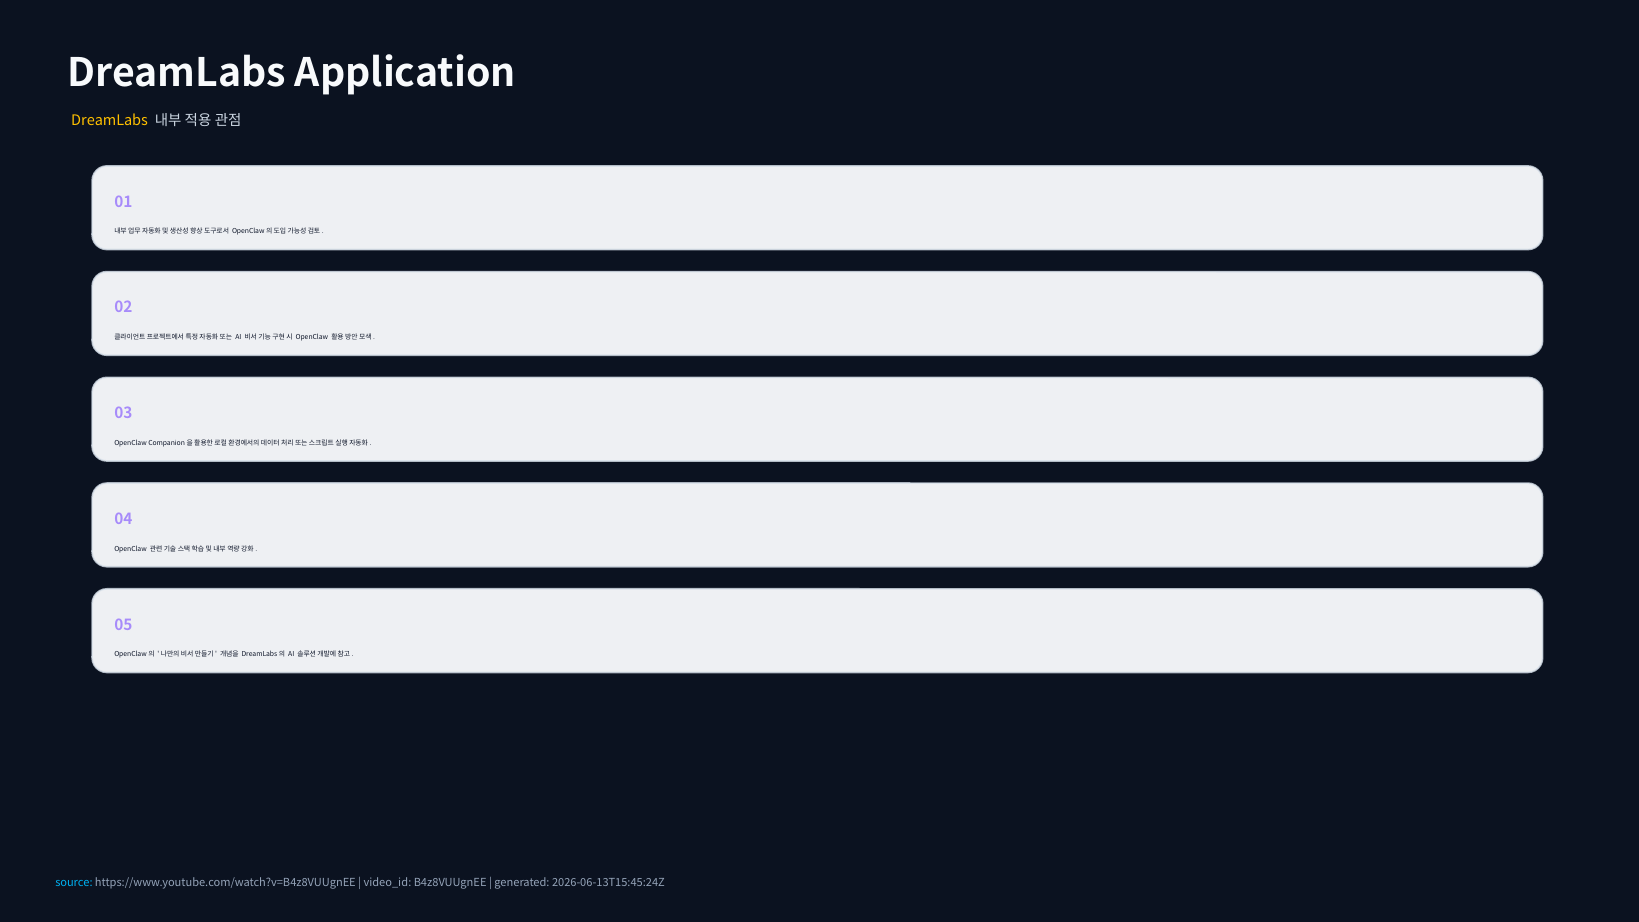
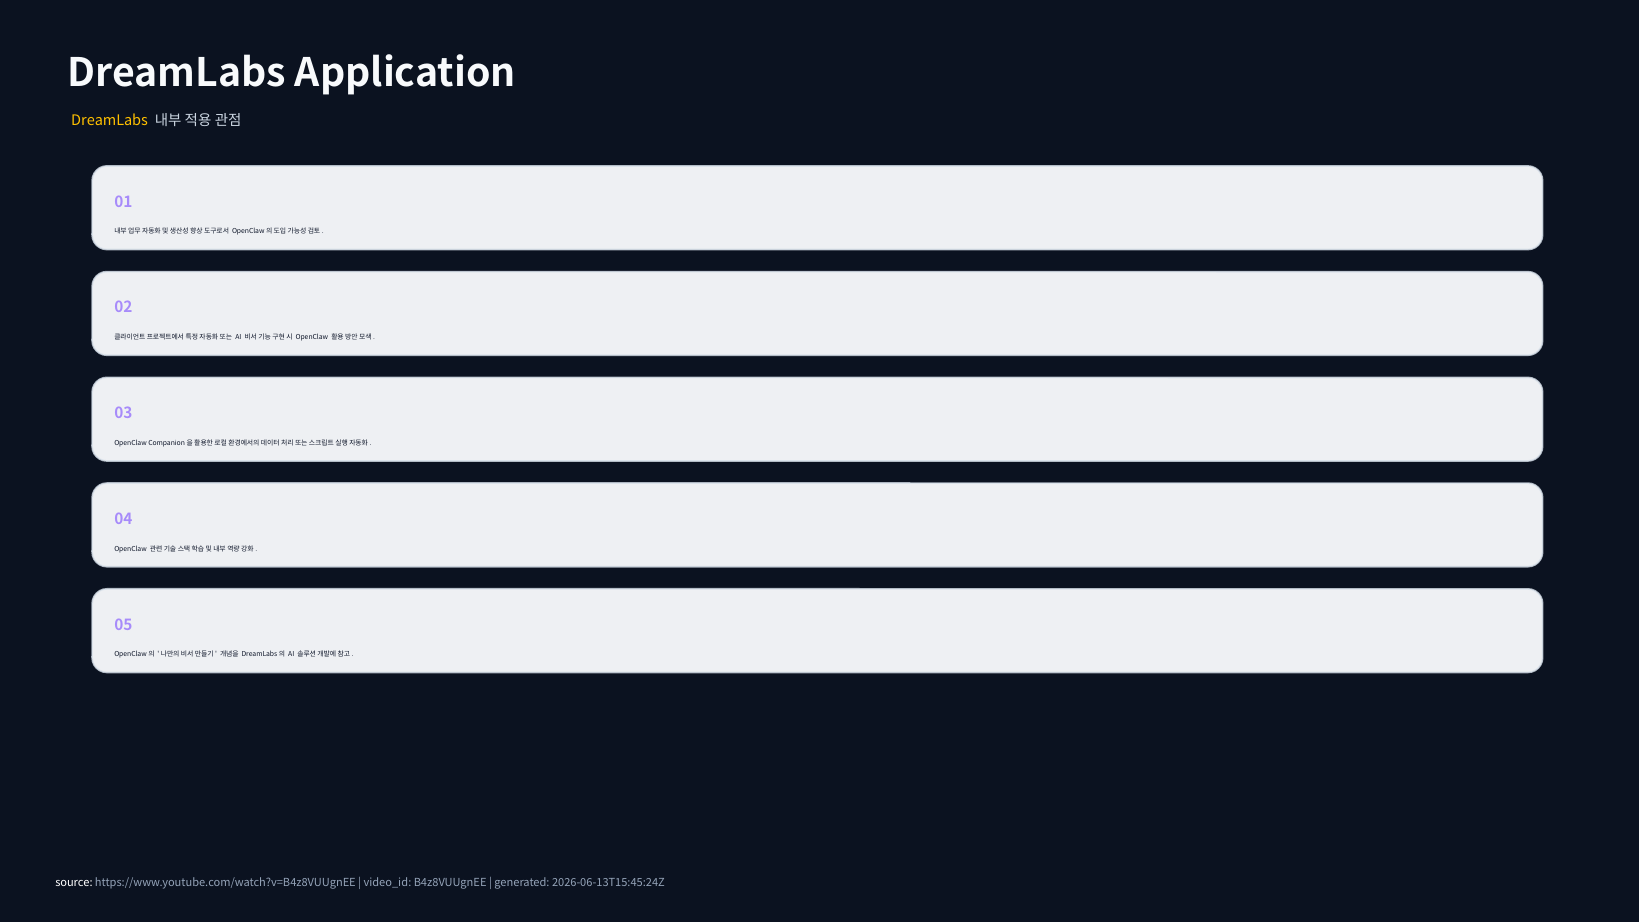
source colour: light blue -> white
